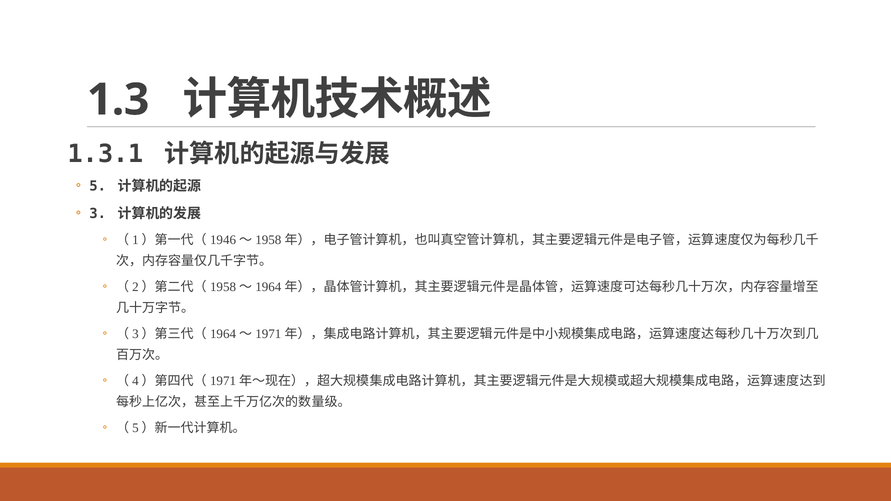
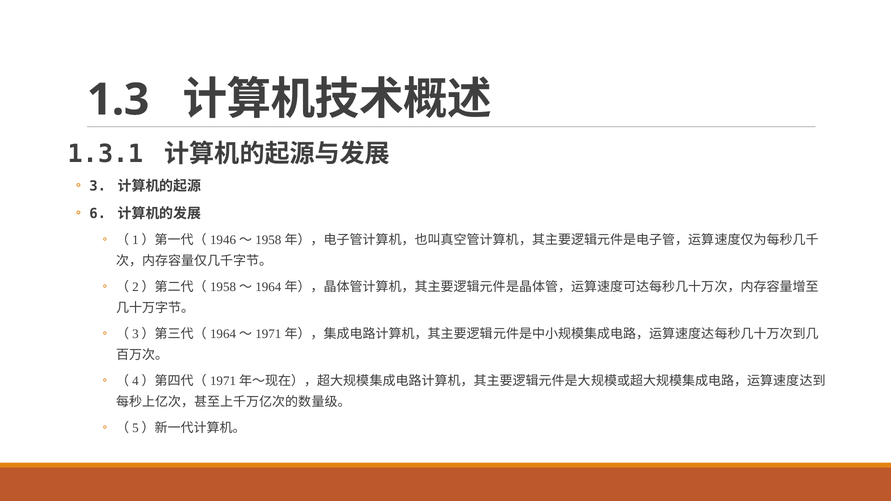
5: 5 -> 3
3: 3 -> 6
